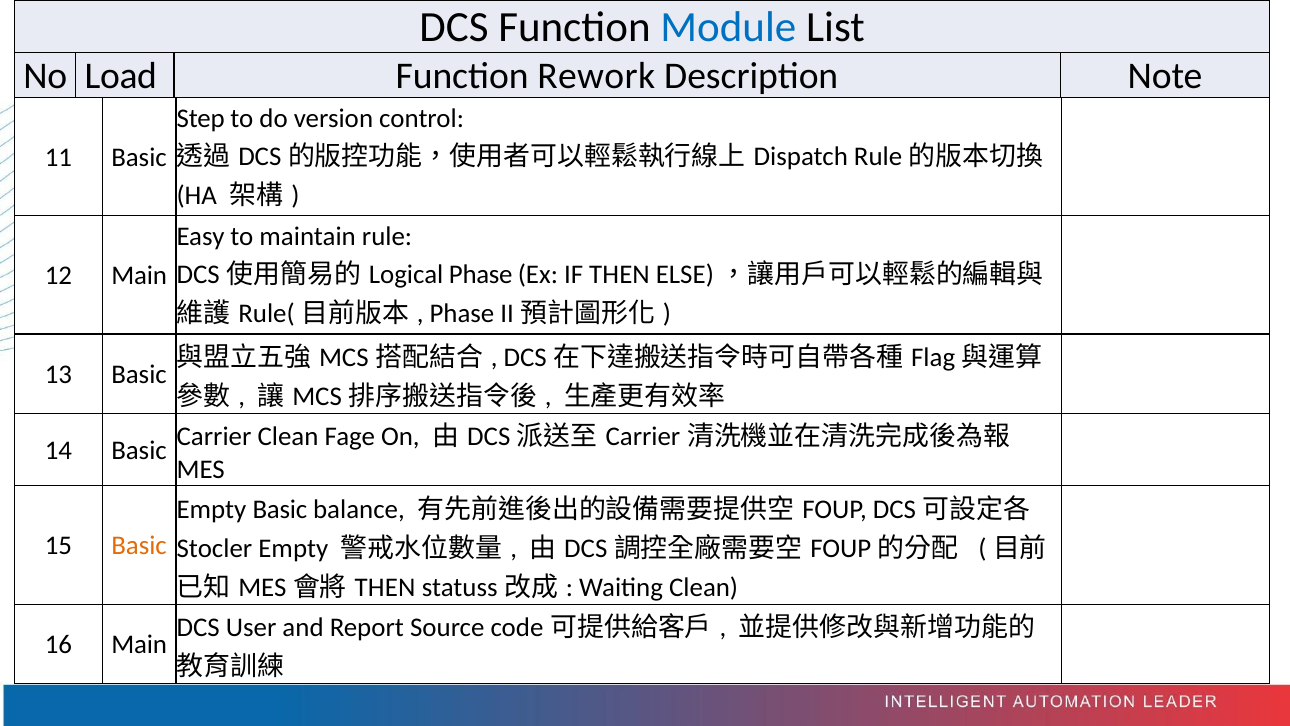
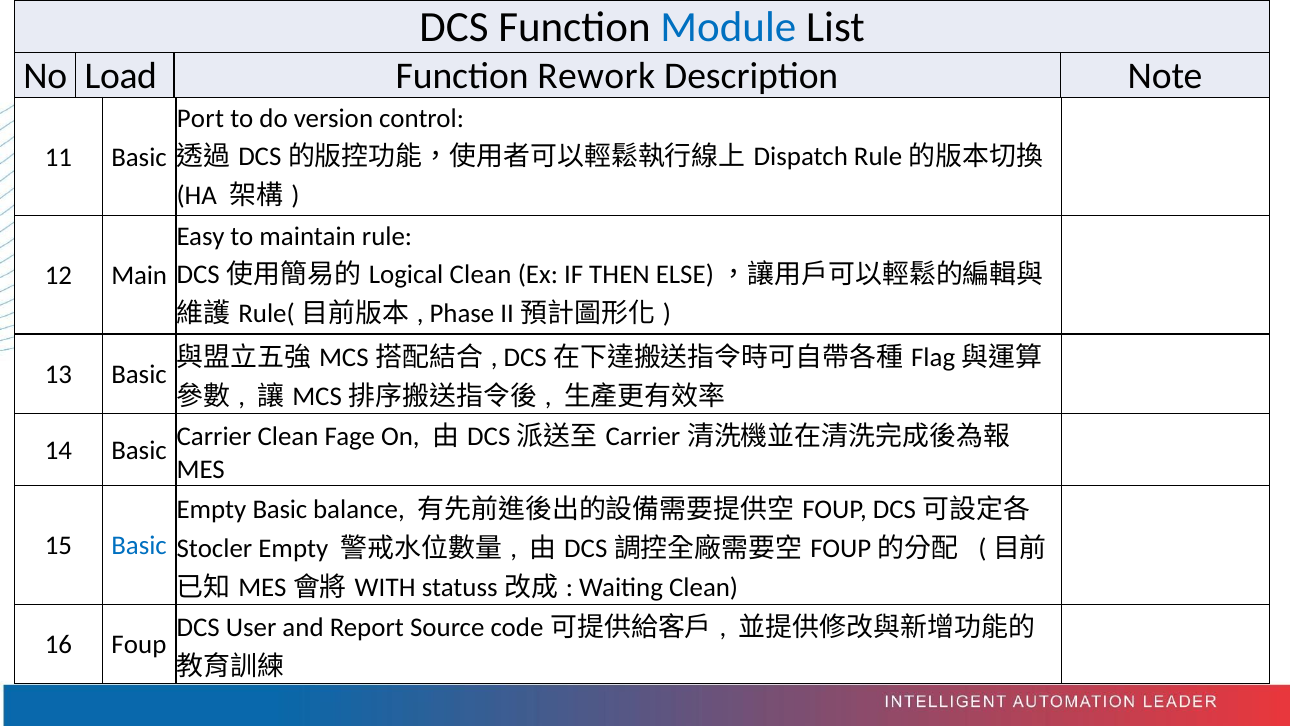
Step: Step -> Port
Phase at (481, 275): Phase -> Clean
Basic at (139, 545) colour: orange -> blue
THEN at (385, 587): THEN -> WITH
16 Main: Main -> Foup
